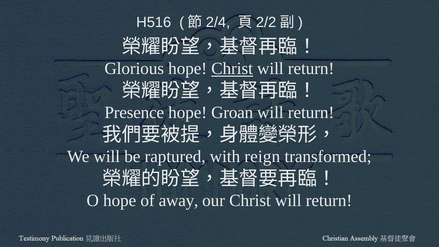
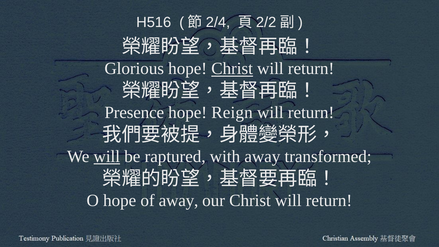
Groan: Groan -> Reign
will at (107, 157) underline: none -> present
with reign: reign -> away
